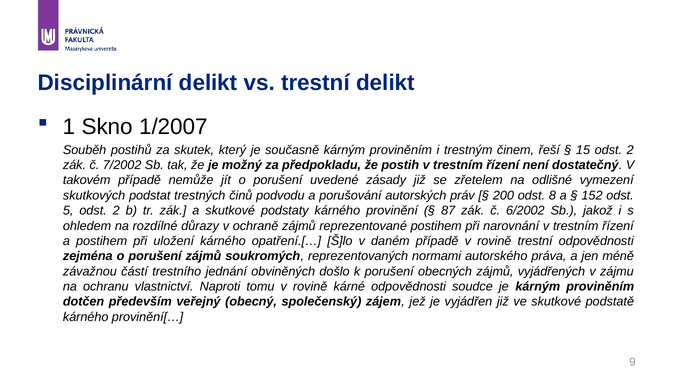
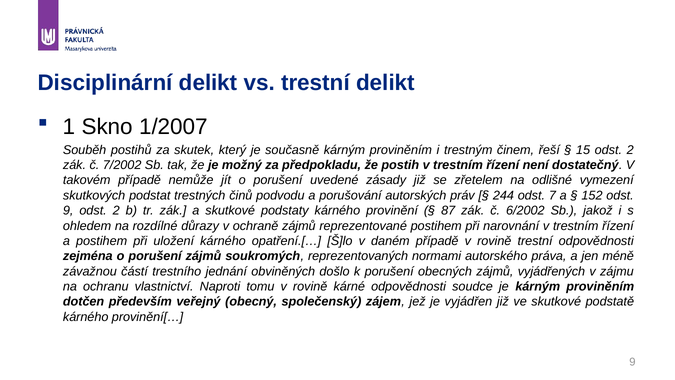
200: 200 -> 244
8: 8 -> 7
5 at (68, 210): 5 -> 9
